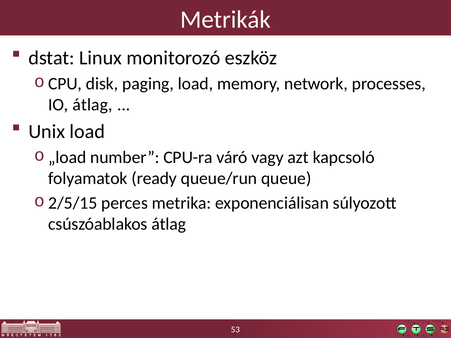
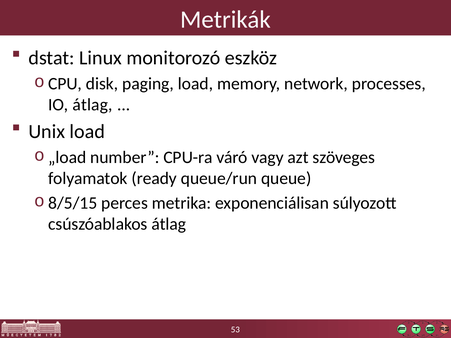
kapcsoló: kapcsoló -> szöveges
2/5/15: 2/5/15 -> 8/5/15
